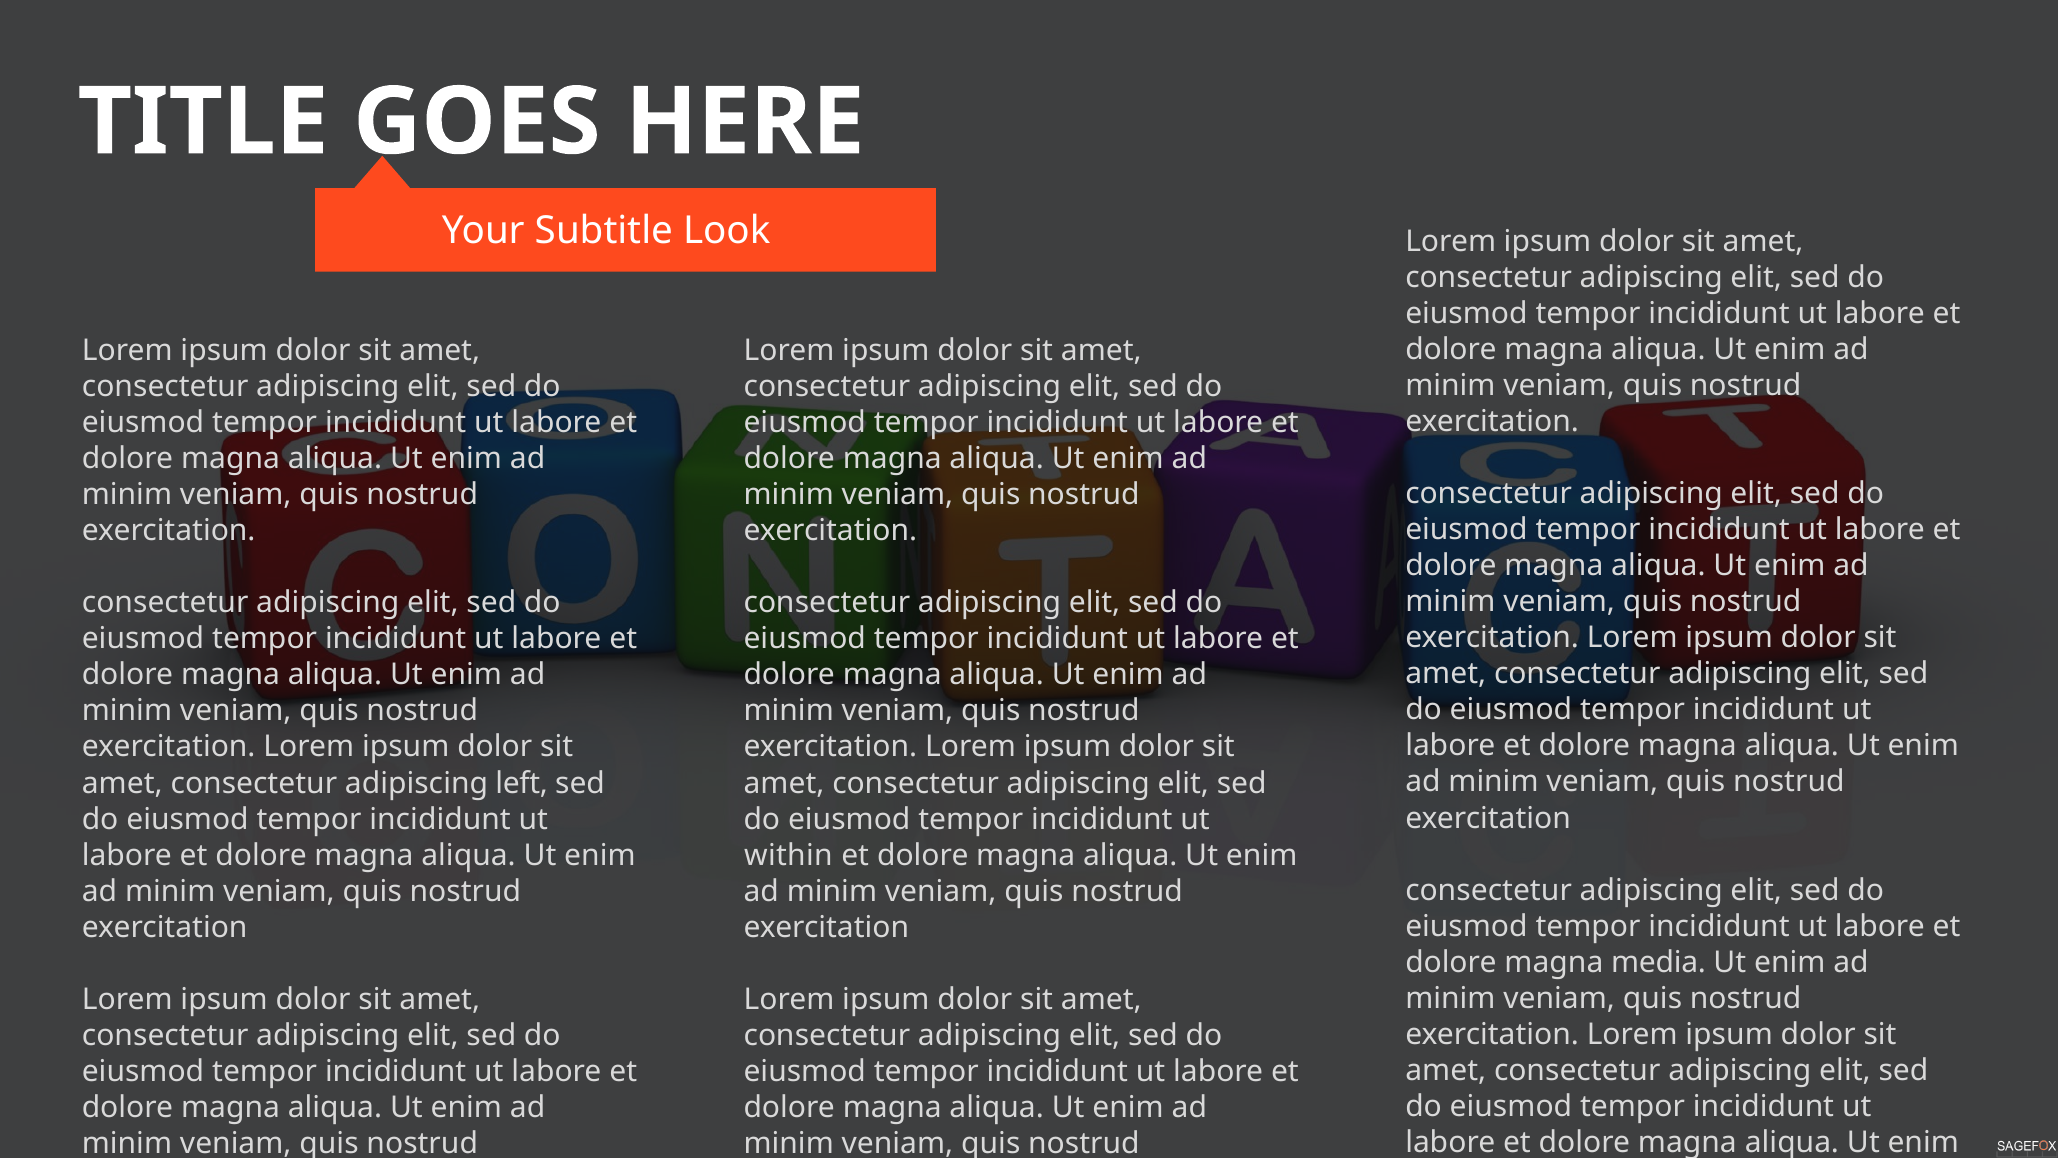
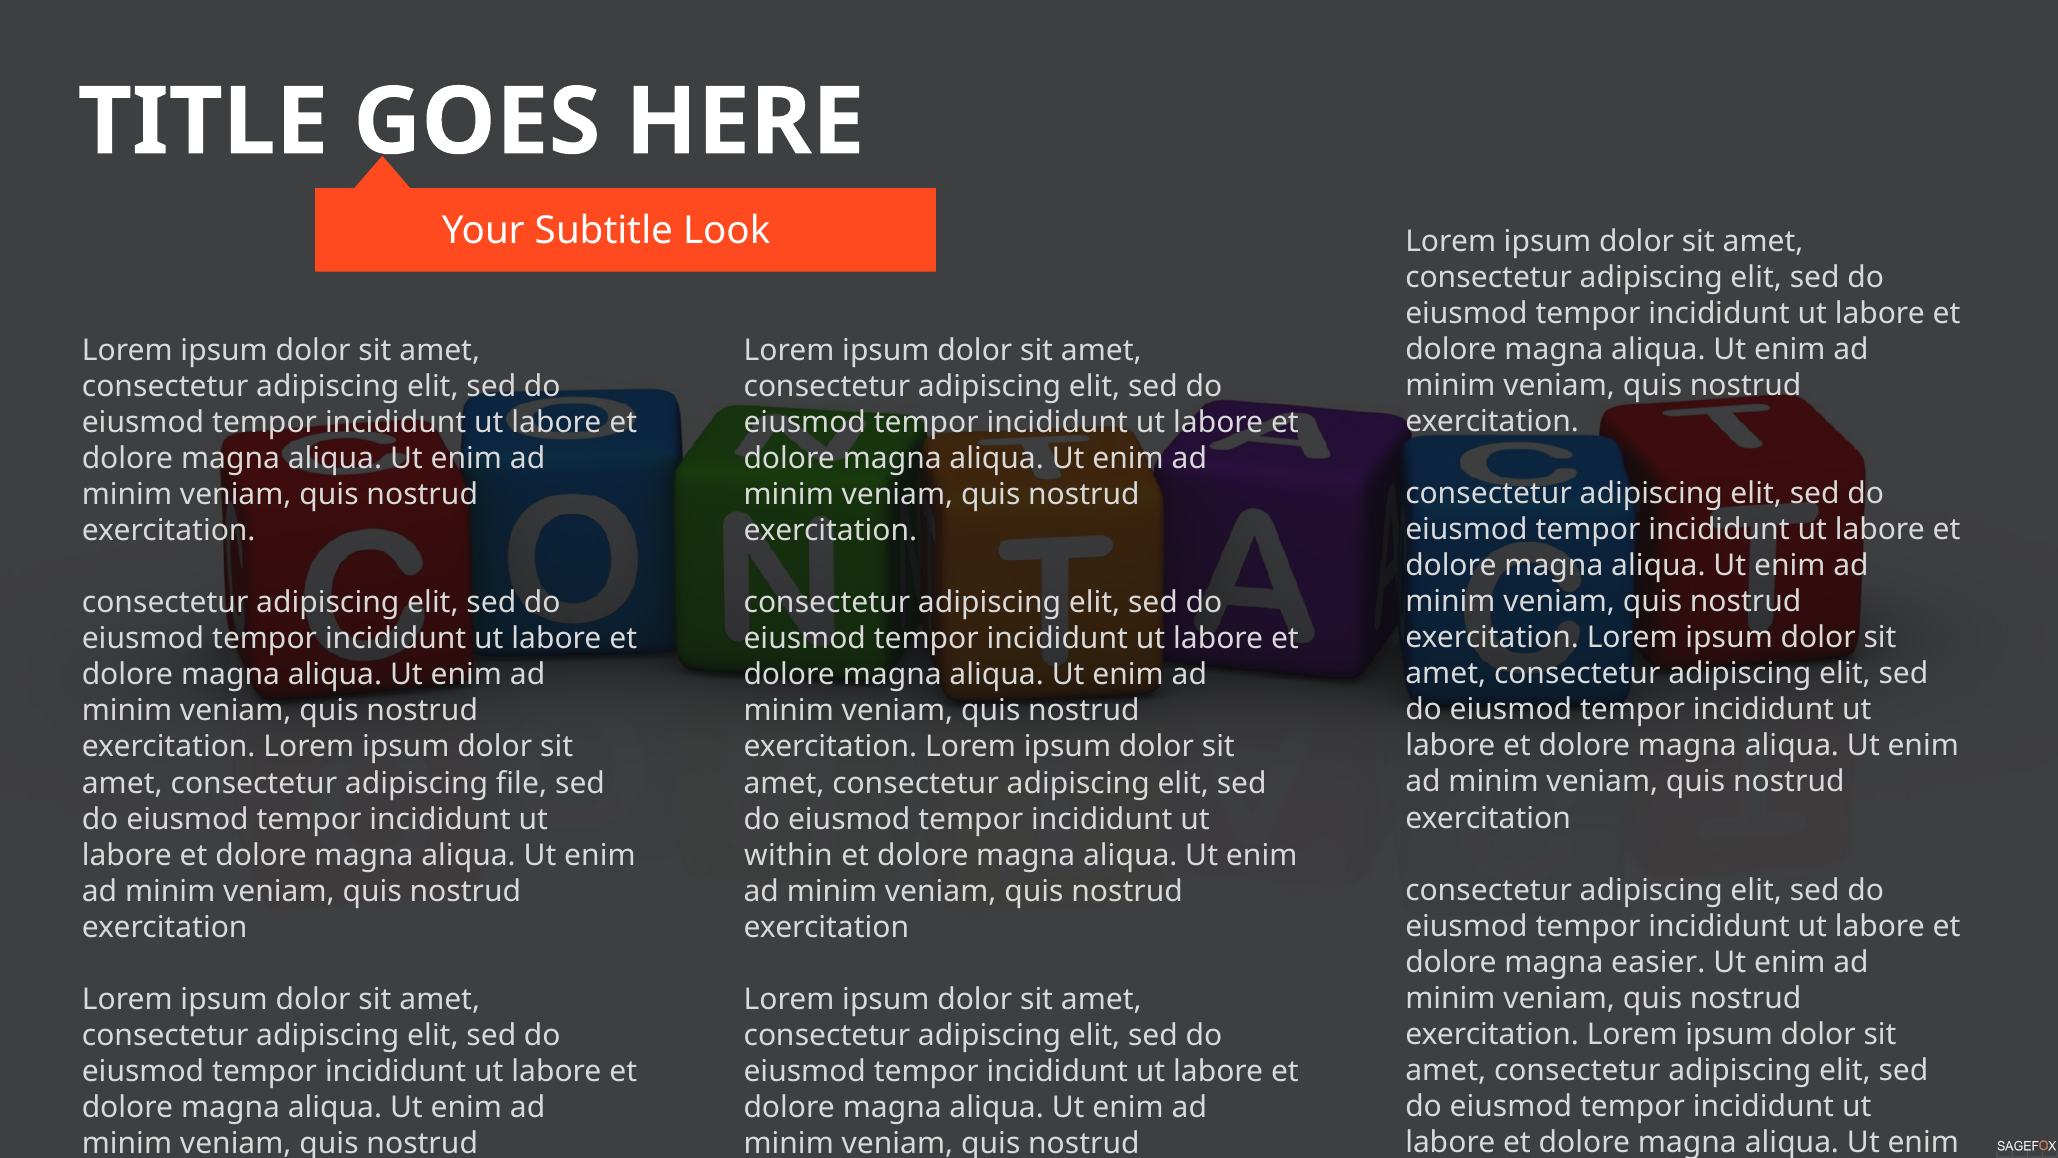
left: left -> file
media: media -> easier
